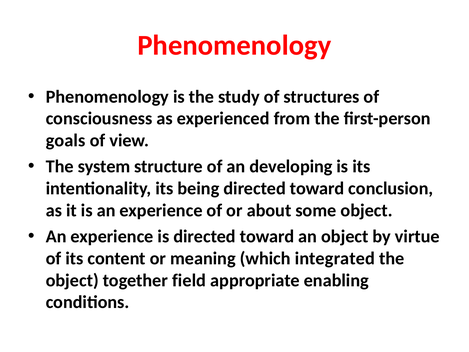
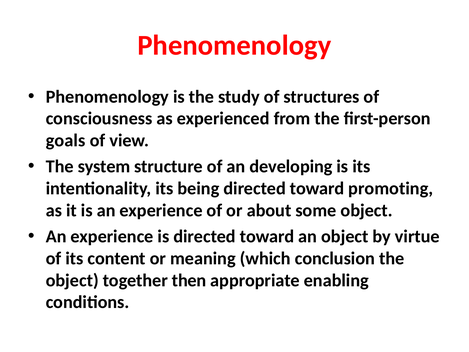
conclusion: conclusion -> promoting
integrated: integrated -> conclusion
field: field -> then
